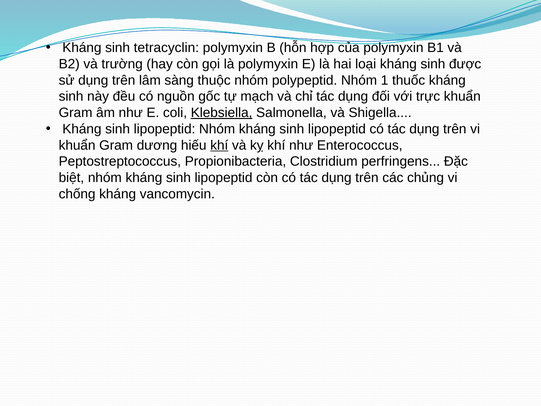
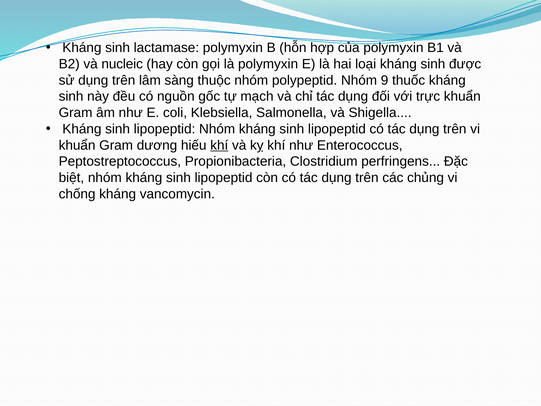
tetracyclin: tetracyclin -> lactamase
trường: trường -> nucleic
1: 1 -> 9
Klebsiella underline: present -> none
